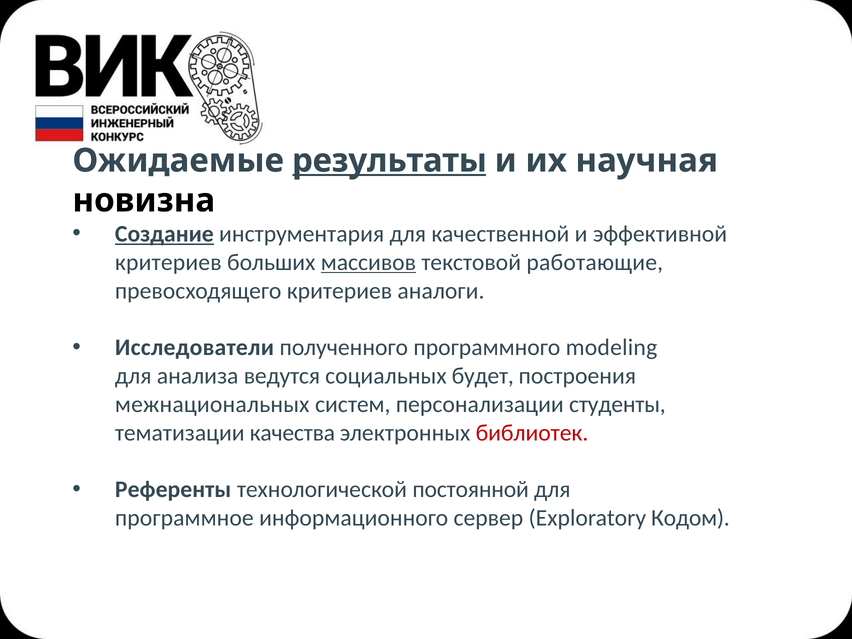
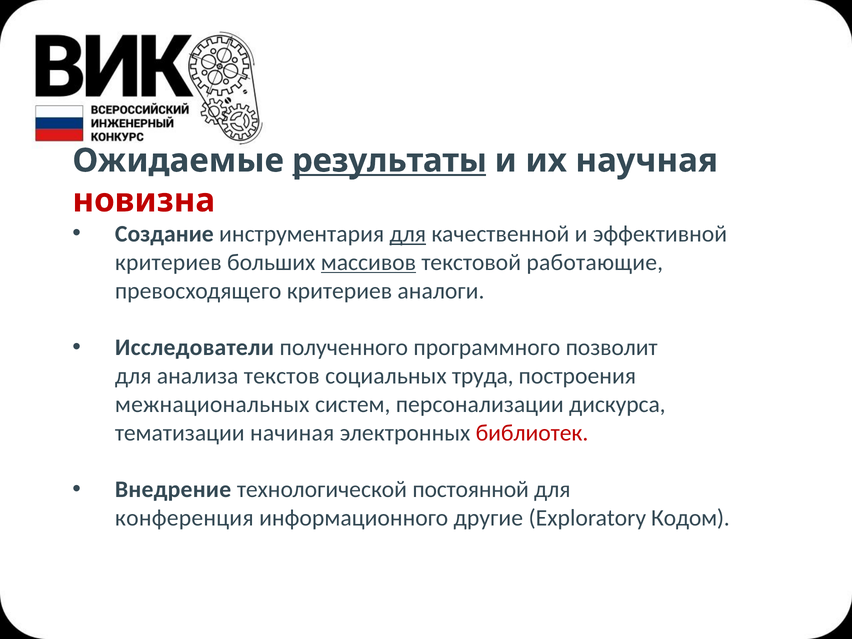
новизна colour: black -> red
Создание underline: present -> none
для at (408, 234) underline: none -> present
modeling: modeling -> позволит
ведутся: ведутся -> текстов
будет: будет -> труда
студенты: студенты -> дискурса
качества: качества -> начиная
Референты: Референты -> Внедрение
программное: программное -> конференция
сервер: сервер -> другие
